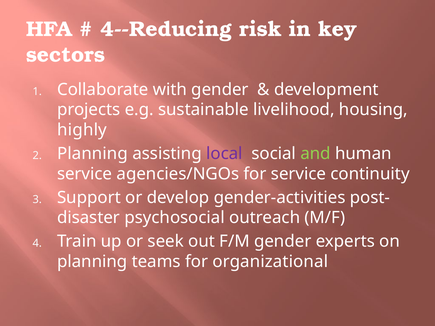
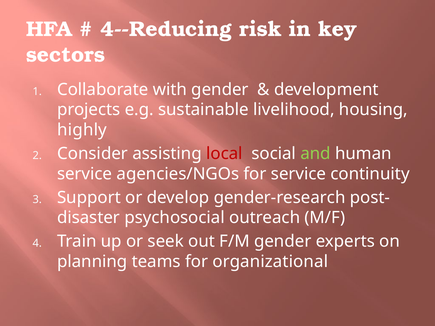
Planning at (92, 154): Planning -> Consider
local colour: purple -> red
gender-activities: gender-activities -> gender-research
